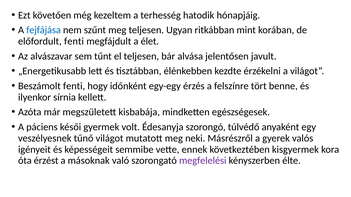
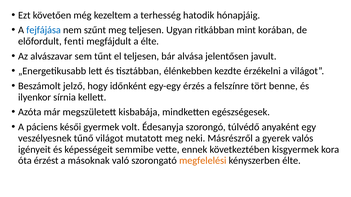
a élet: élet -> élte
Beszámolt fenti: fenti -> jelző
megfelelési colour: purple -> orange
